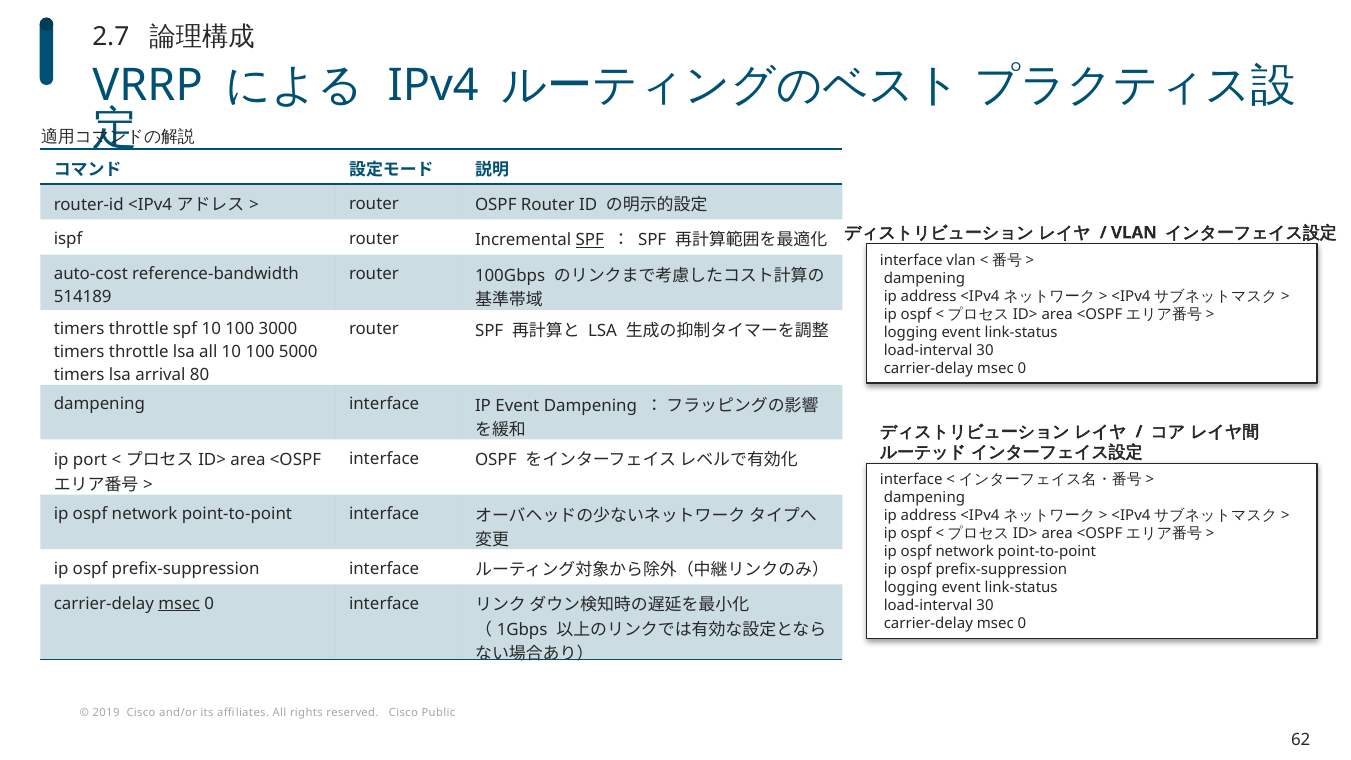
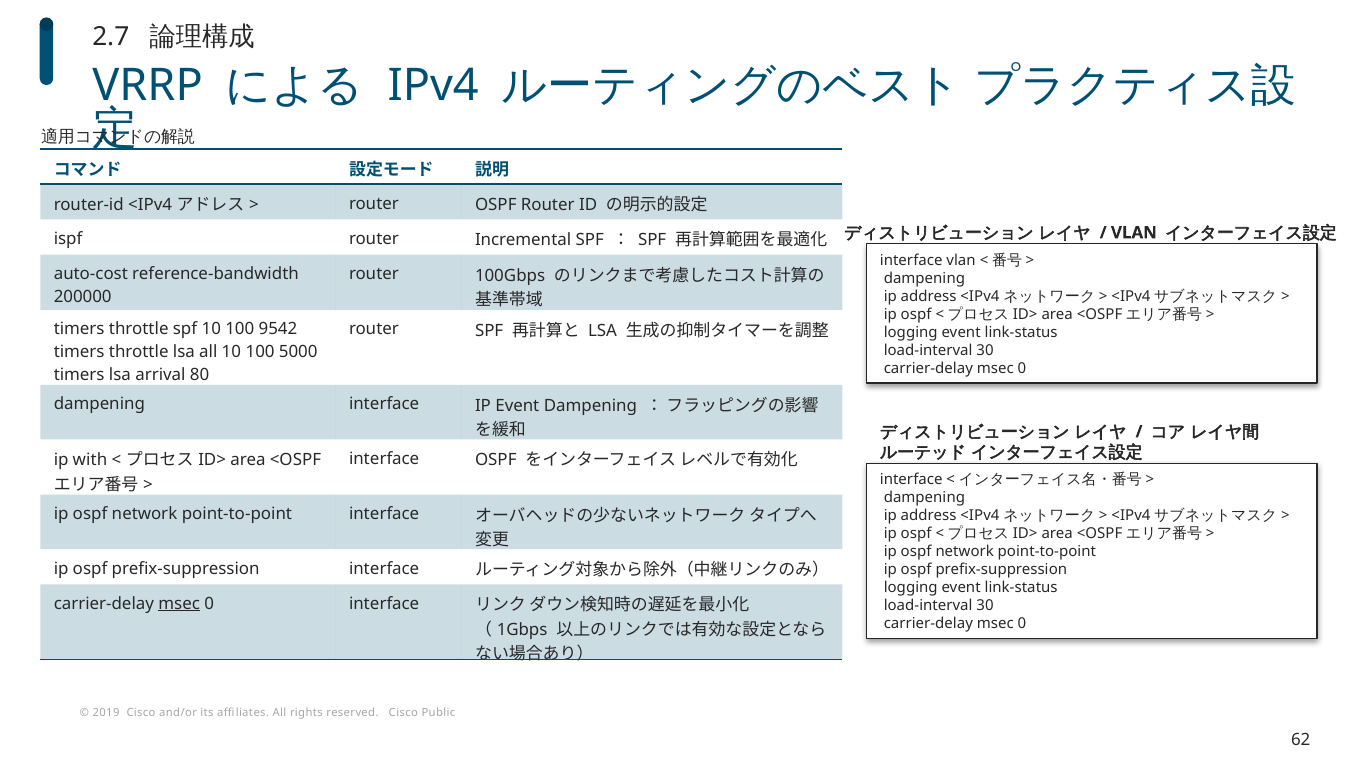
SPF at (590, 240) underline: present -> none
514189: 514189 -> 200000
3000: 3000 -> 9542
port: port -> with
